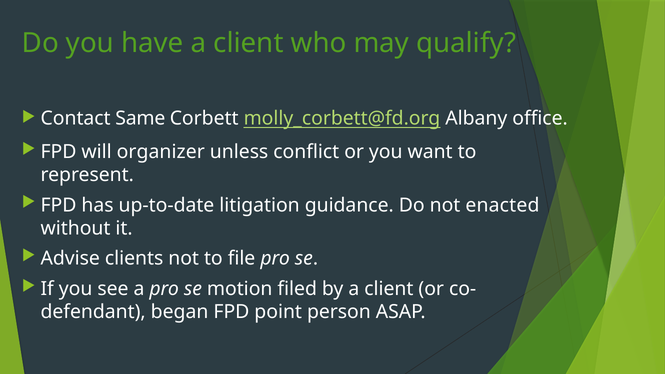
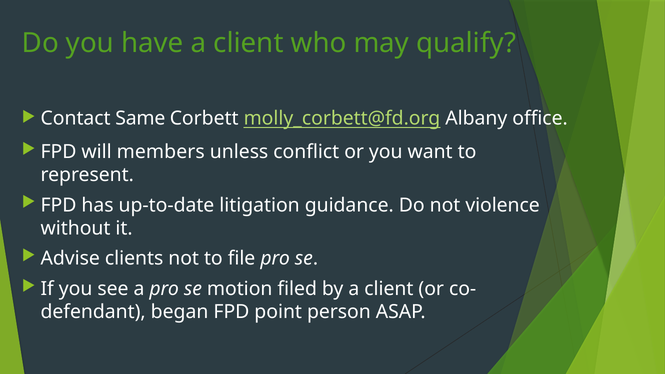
organizer: organizer -> members
enacted: enacted -> violence
